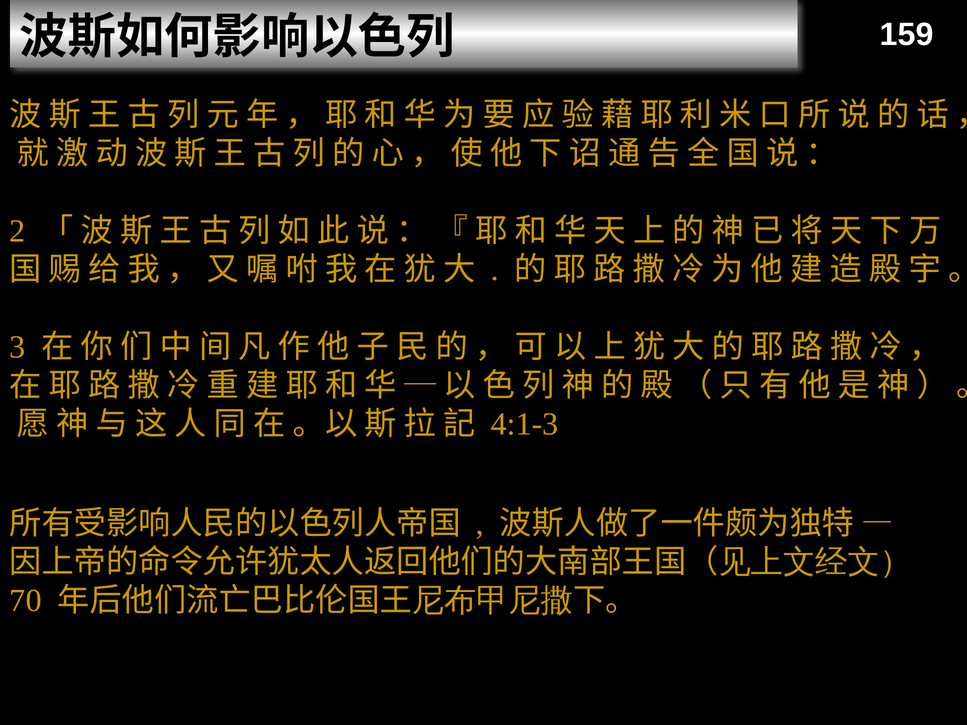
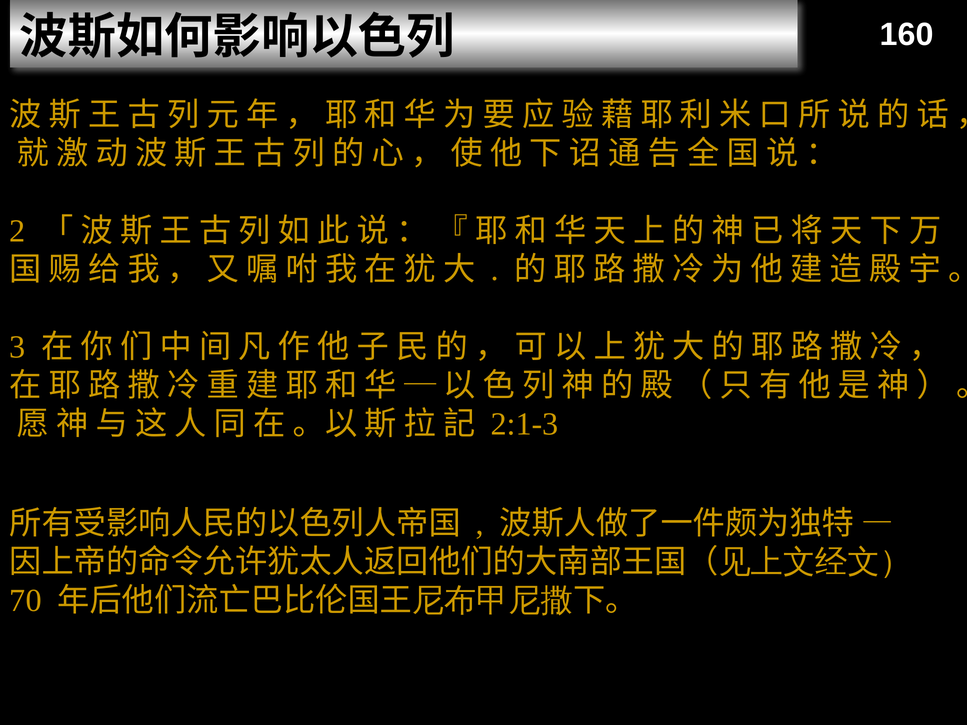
159: 159 -> 160
4:1-3: 4:1-3 -> 2:1-3
